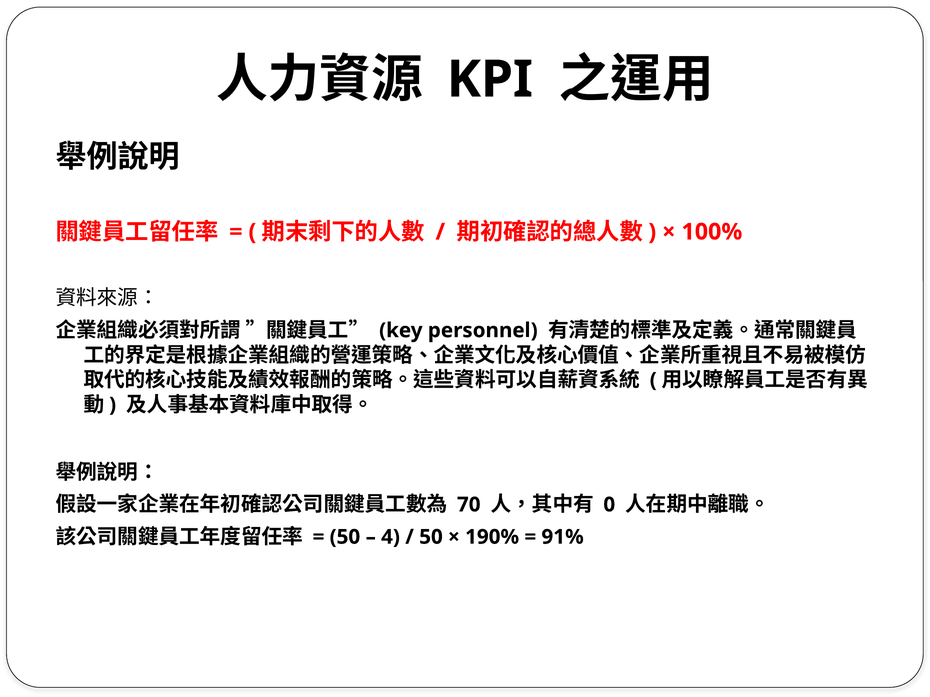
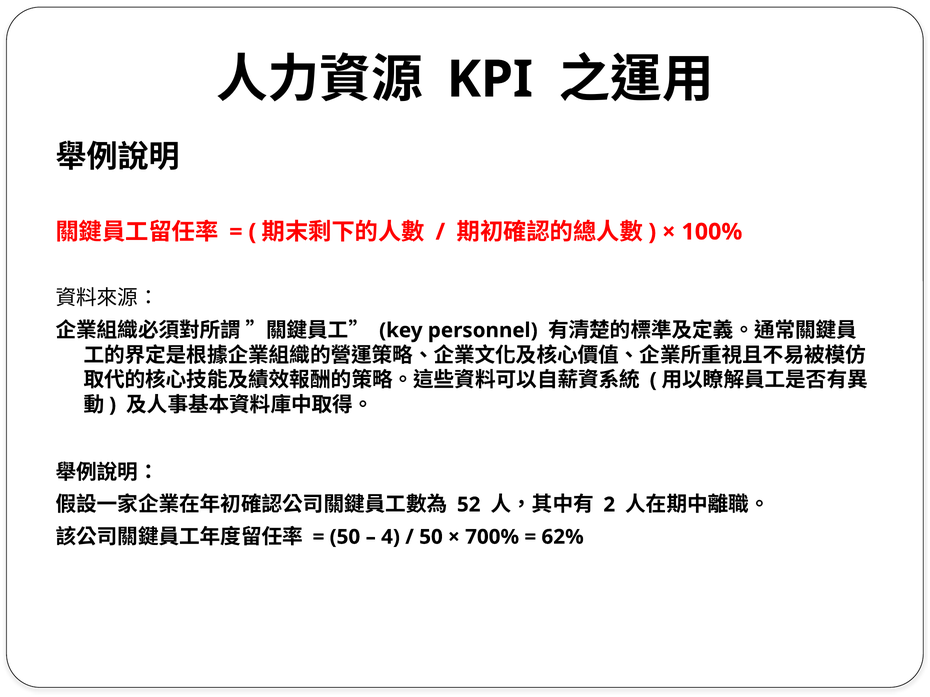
70: 70 -> 52
0: 0 -> 2
190%: 190% -> 700%
91%: 91% -> 62%
